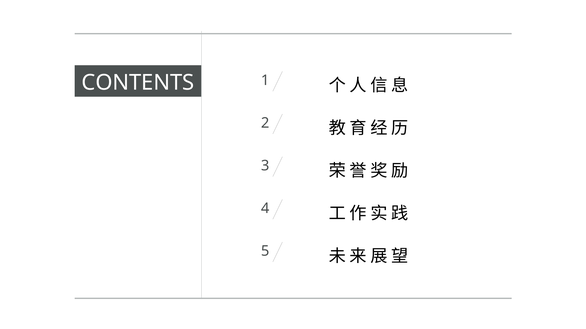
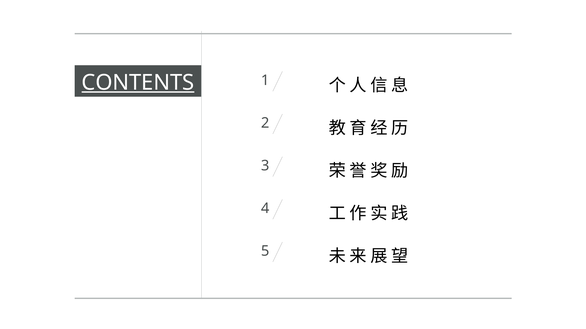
CONTENTS underline: none -> present
